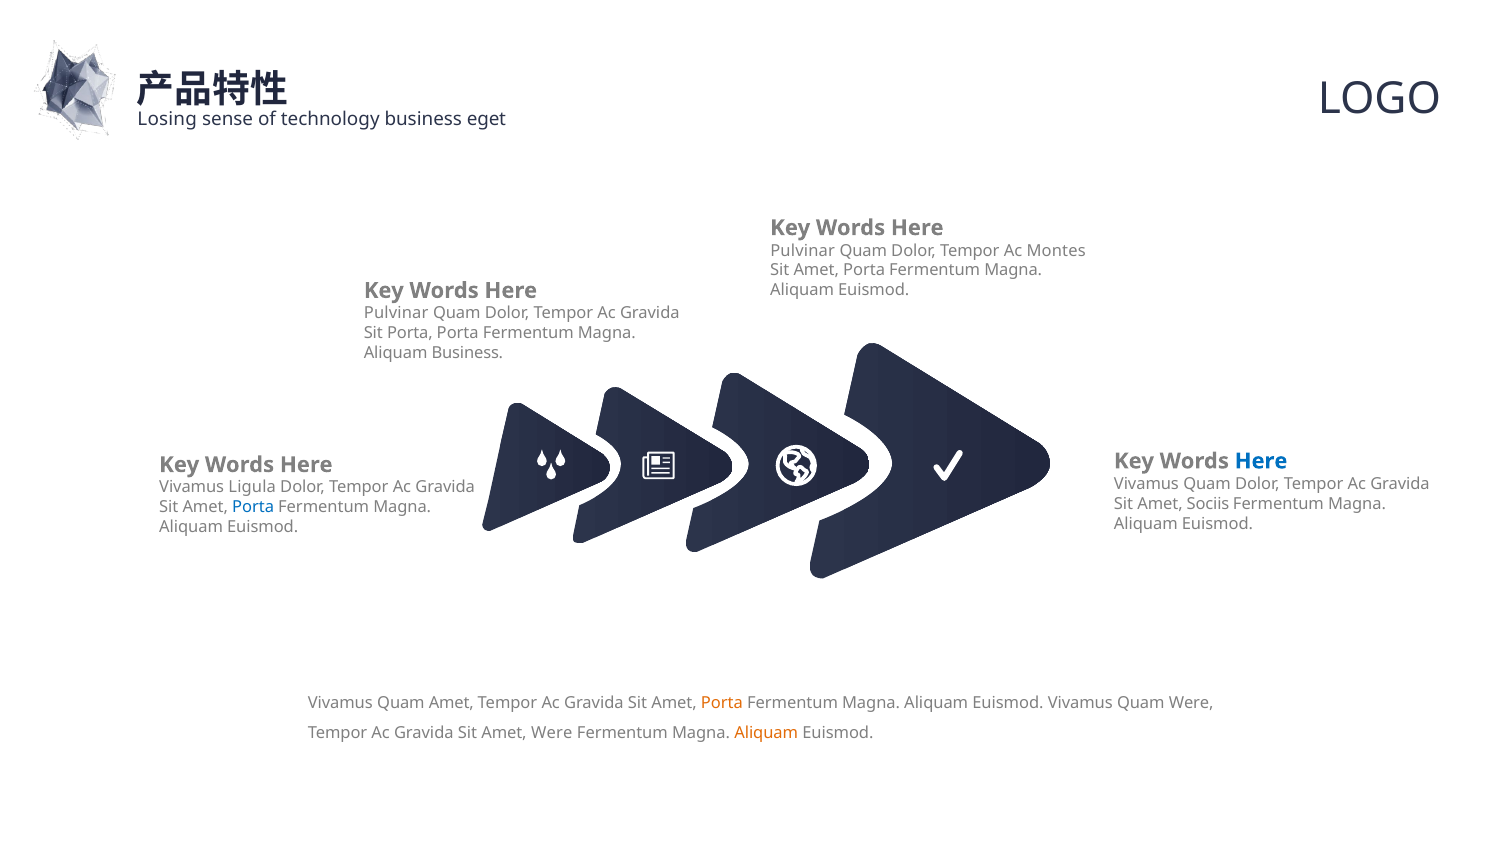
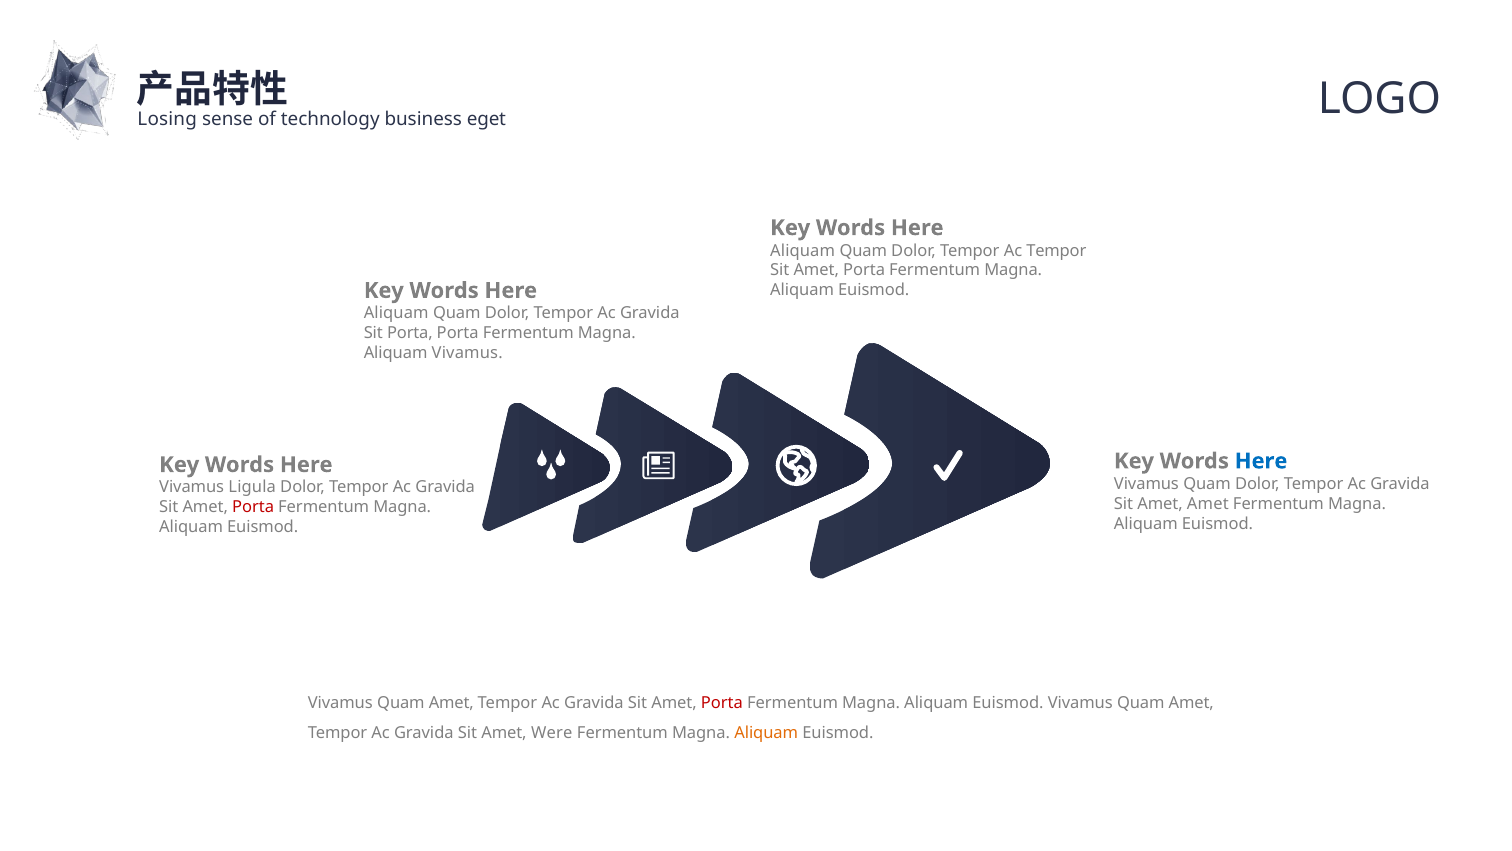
Pulvinar at (803, 250): Pulvinar -> Aliquam
Ac Montes: Montes -> Tempor
Pulvinar at (396, 313): Pulvinar -> Aliquam
Aliquam Business: Business -> Vivamus
Amet Sociis: Sociis -> Amet
Porta at (253, 507) colour: blue -> red
Porta at (722, 703) colour: orange -> red
Euismod Vivamus Quam Were: Were -> Amet
